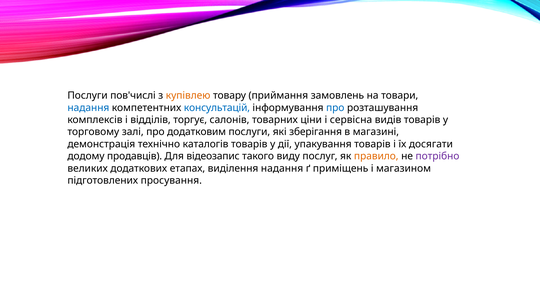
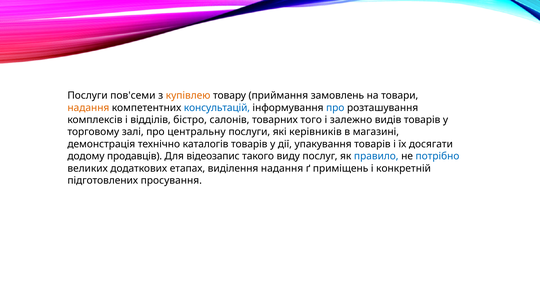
пов'числі: пов'числі -> пов'семи
надання at (88, 108) colour: blue -> orange
торгує: торгує -> бістро
ціни: ціни -> того
сервісна: сервісна -> залежно
додатковим: додатковим -> центральну
зберігання: зберігання -> керівників
правило colour: orange -> blue
потрібно colour: purple -> blue
магазином: магазином -> конкретній
